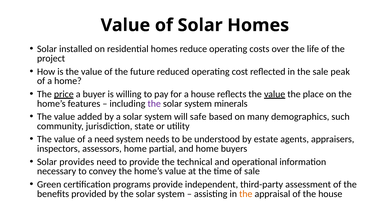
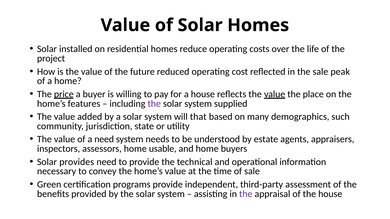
minerals: minerals -> supplied
safe: safe -> that
partial: partial -> usable
the at (246, 194) colour: orange -> purple
